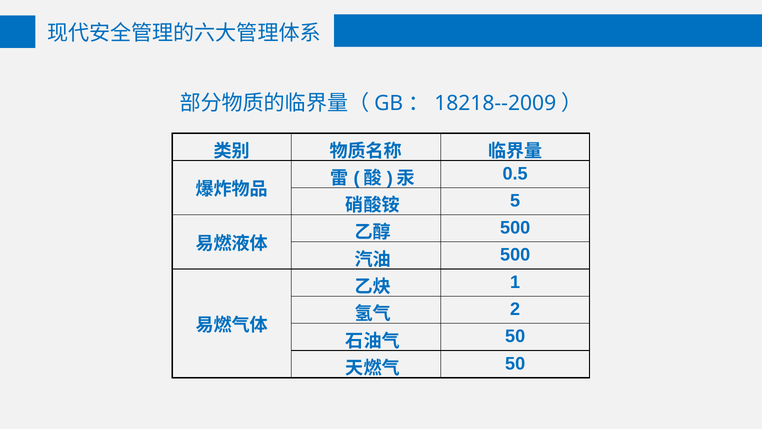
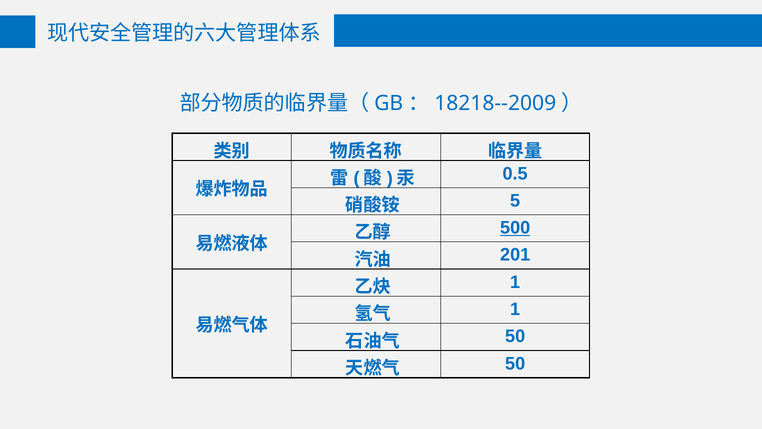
500 at (515, 228) underline: none -> present
500 at (515, 255): 500 -> 201
2 at (515, 309): 2 -> 1
